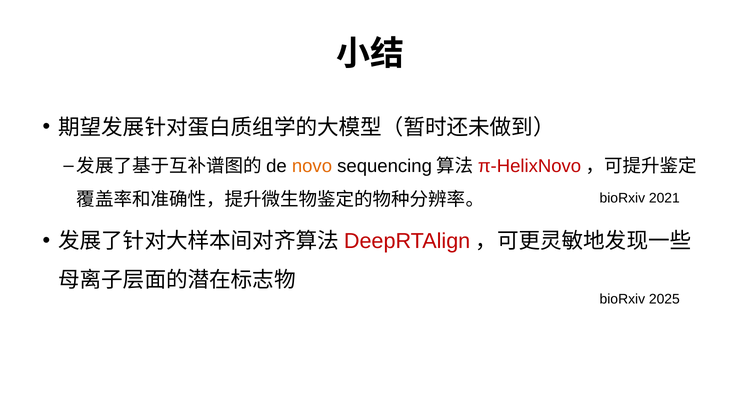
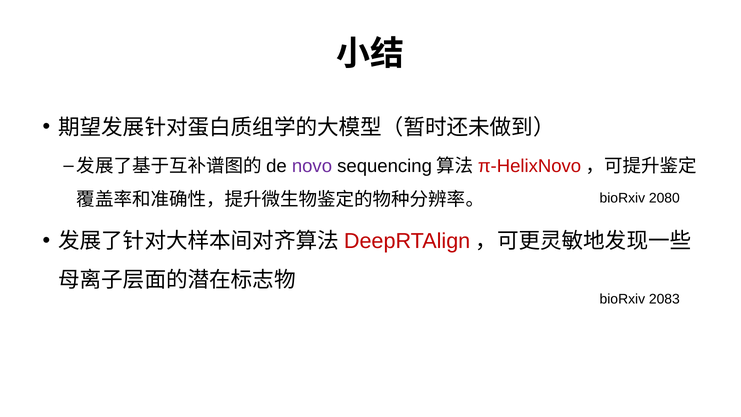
novo colour: orange -> purple
2021: 2021 -> 2080
2025: 2025 -> 2083
